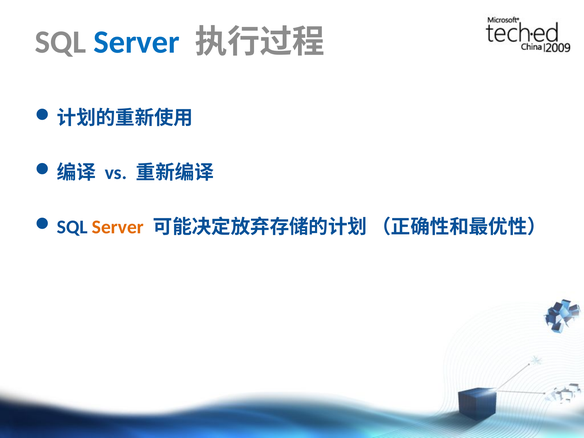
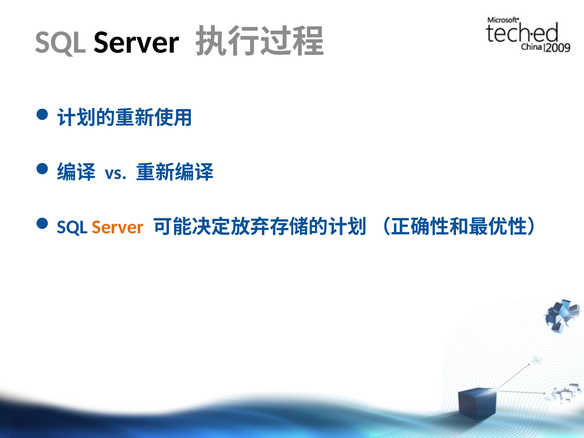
Server at (137, 42) colour: blue -> black
